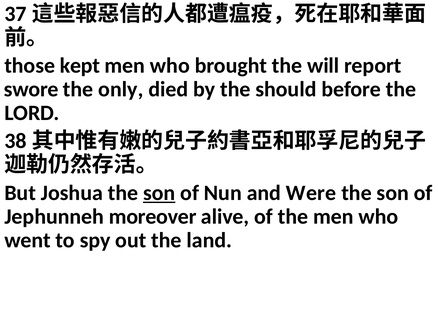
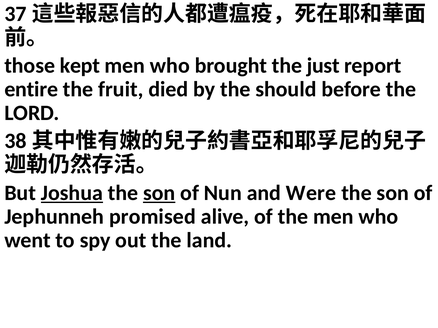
will: will -> just
swore: swore -> entire
only: only -> fruit
Joshua underline: none -> present
moreover: moreover -> promised
